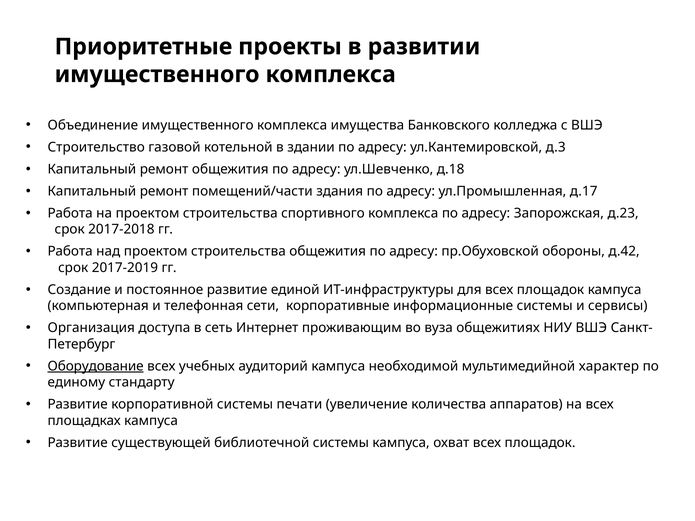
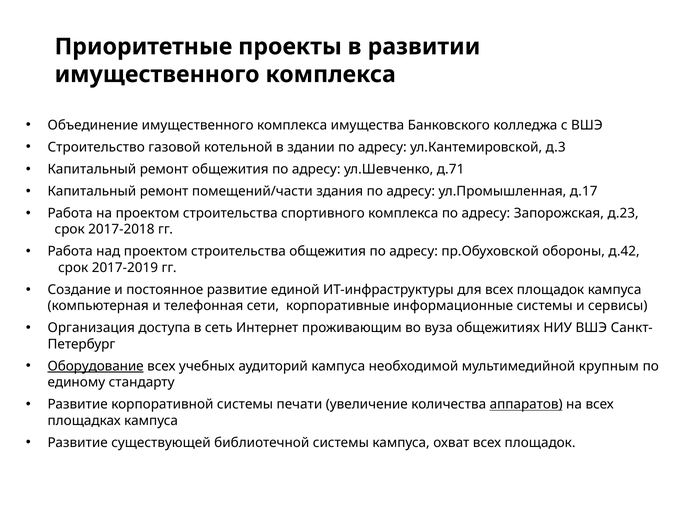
д.18: д.18 -> д.71
характер: характер -> крупным
аппаратов underline: none -> present
